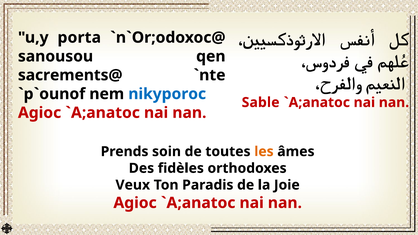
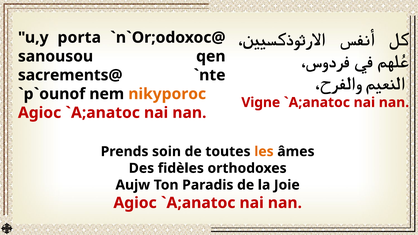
nikyporoc colour: blue -> orange
Sable: Sable -> Vigne
Veux: Veux -> Aujw
